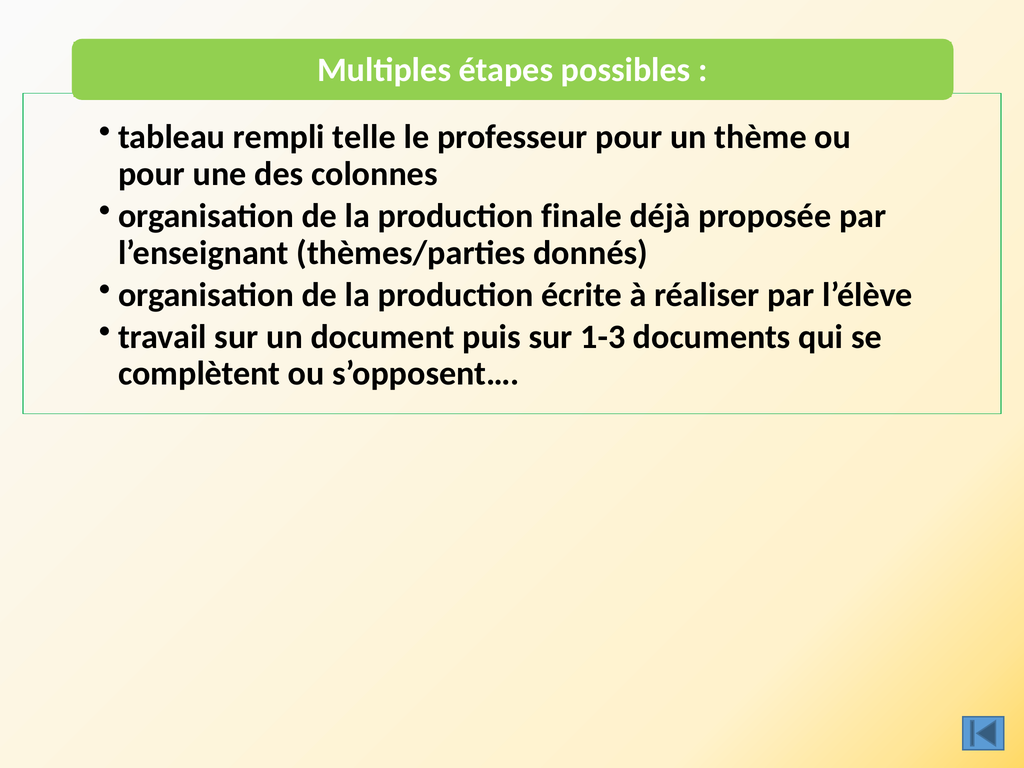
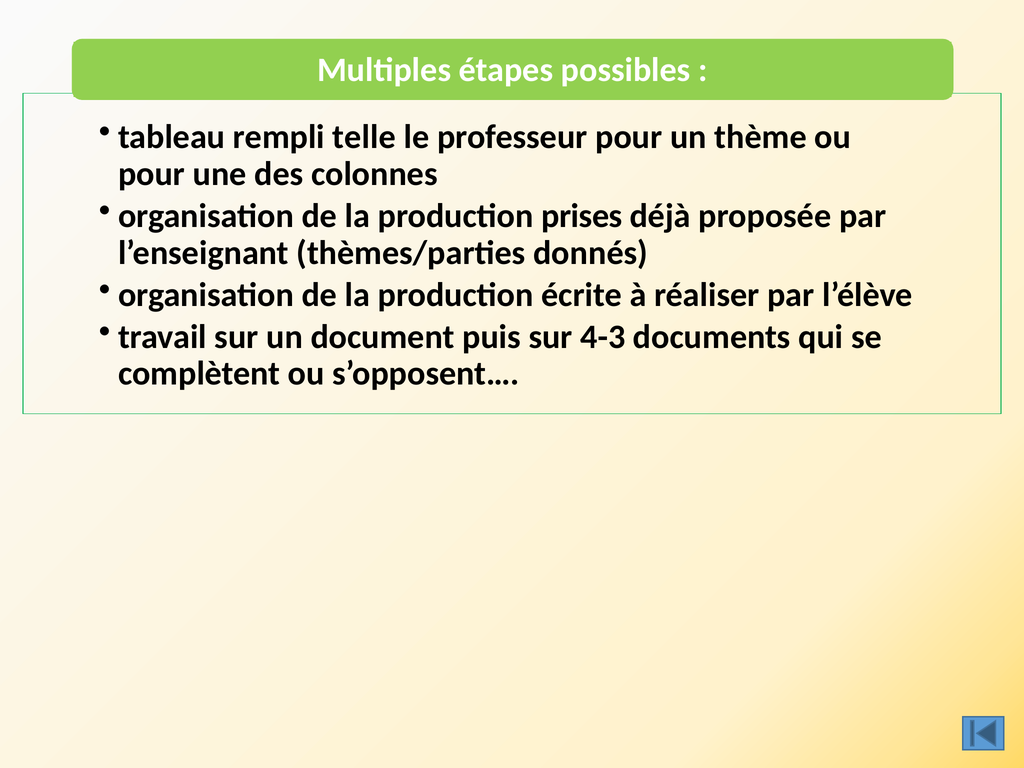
finale: finale -> prises
1-3: 1-3 -> 4-3
